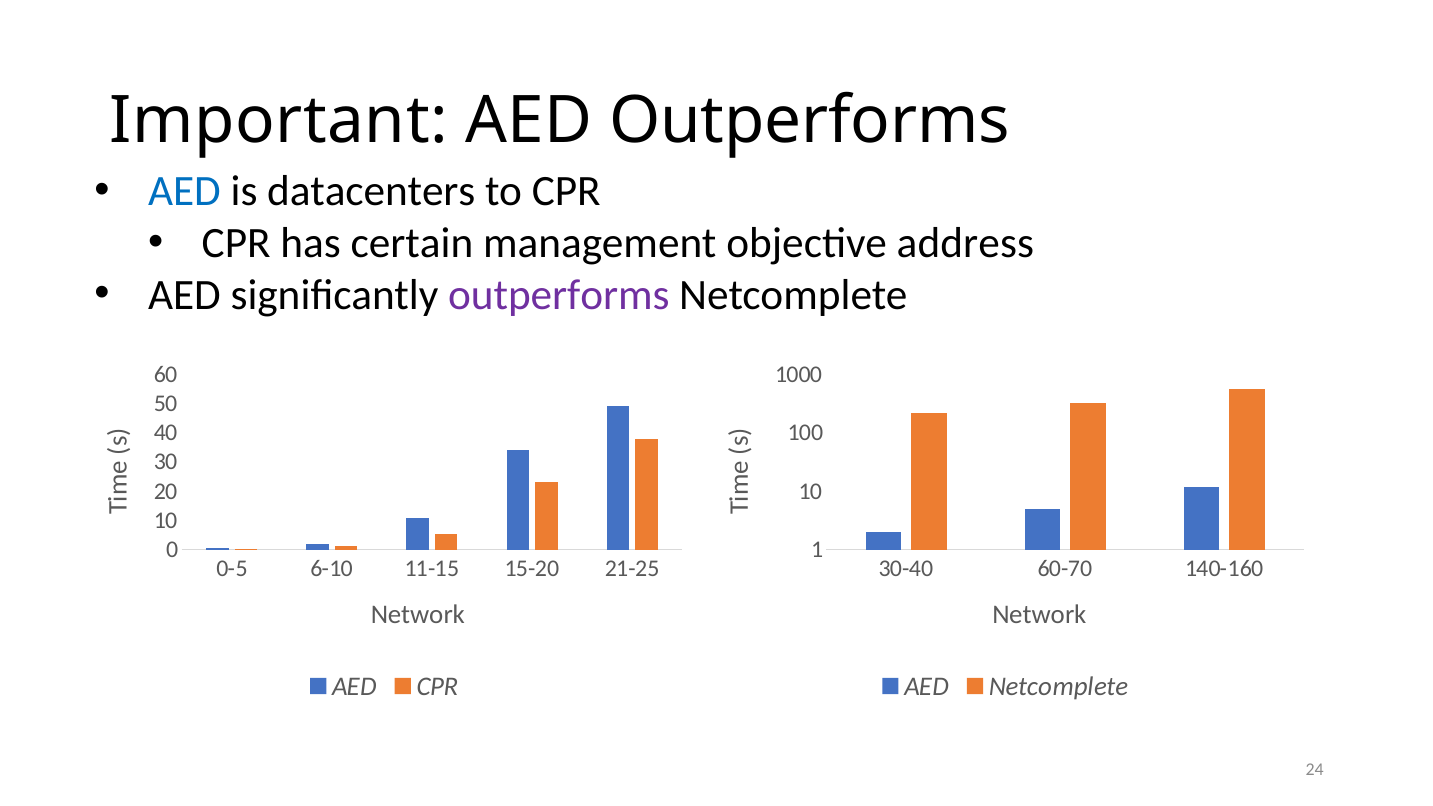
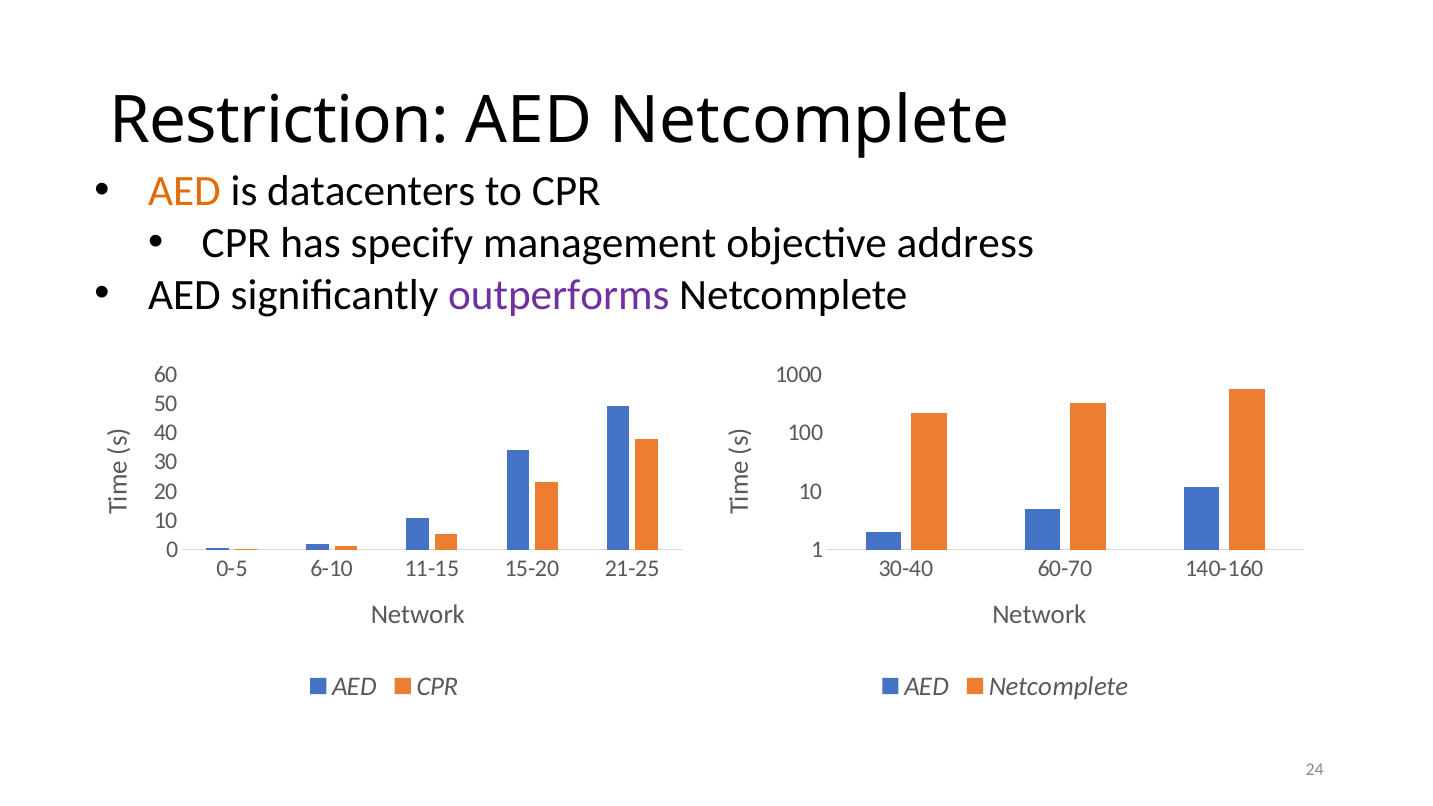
Important: Important -> Restriction
Outperforms at (810, 120): Outperforms -> Netcomplete
AED at (184, 191) colour: blue -> orange
certain: certain -> specify
